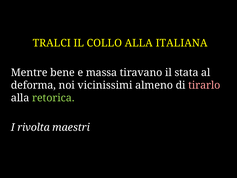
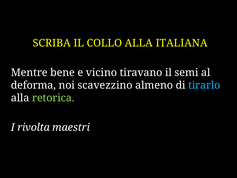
TRALCI: TRALCI -> SCRIBA
massa: massa -> vicino
stata: stata -> semi
vicinissimi: vicinissimi -> scavezzino
tirarlo colour: pink -> light blue
